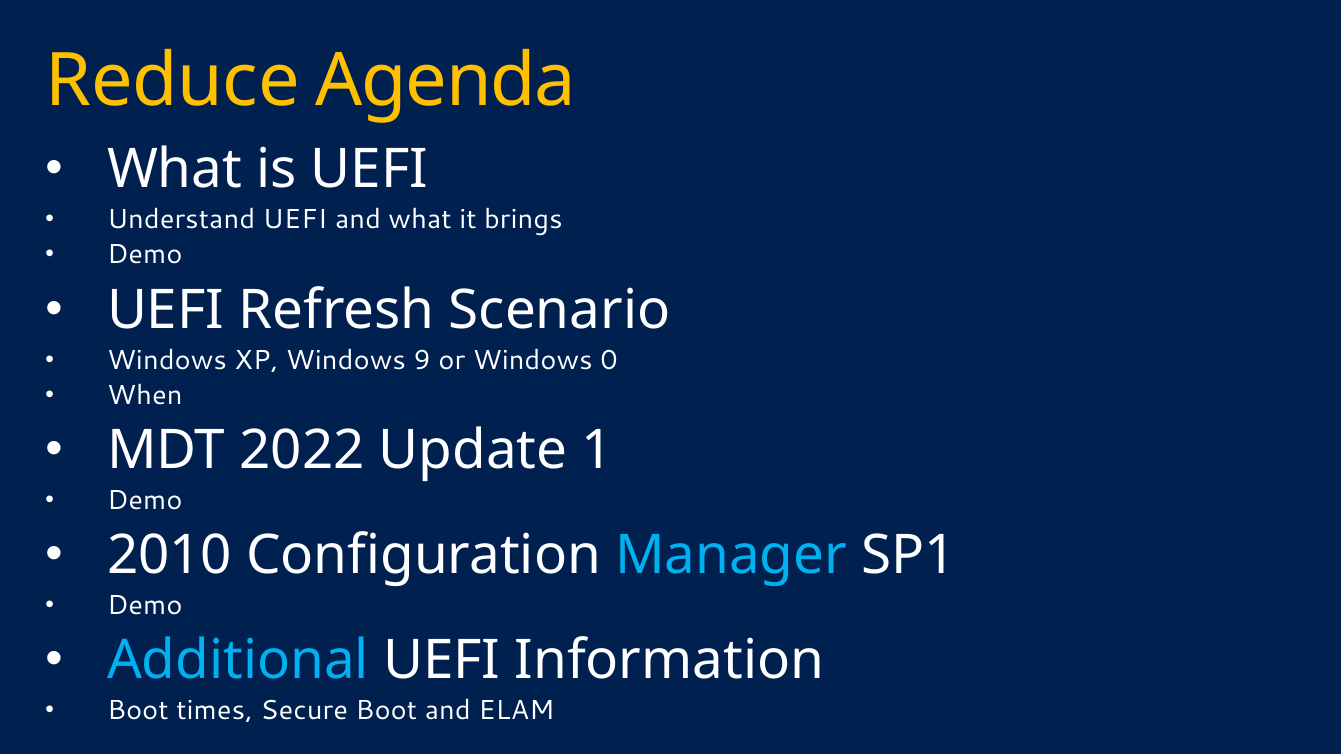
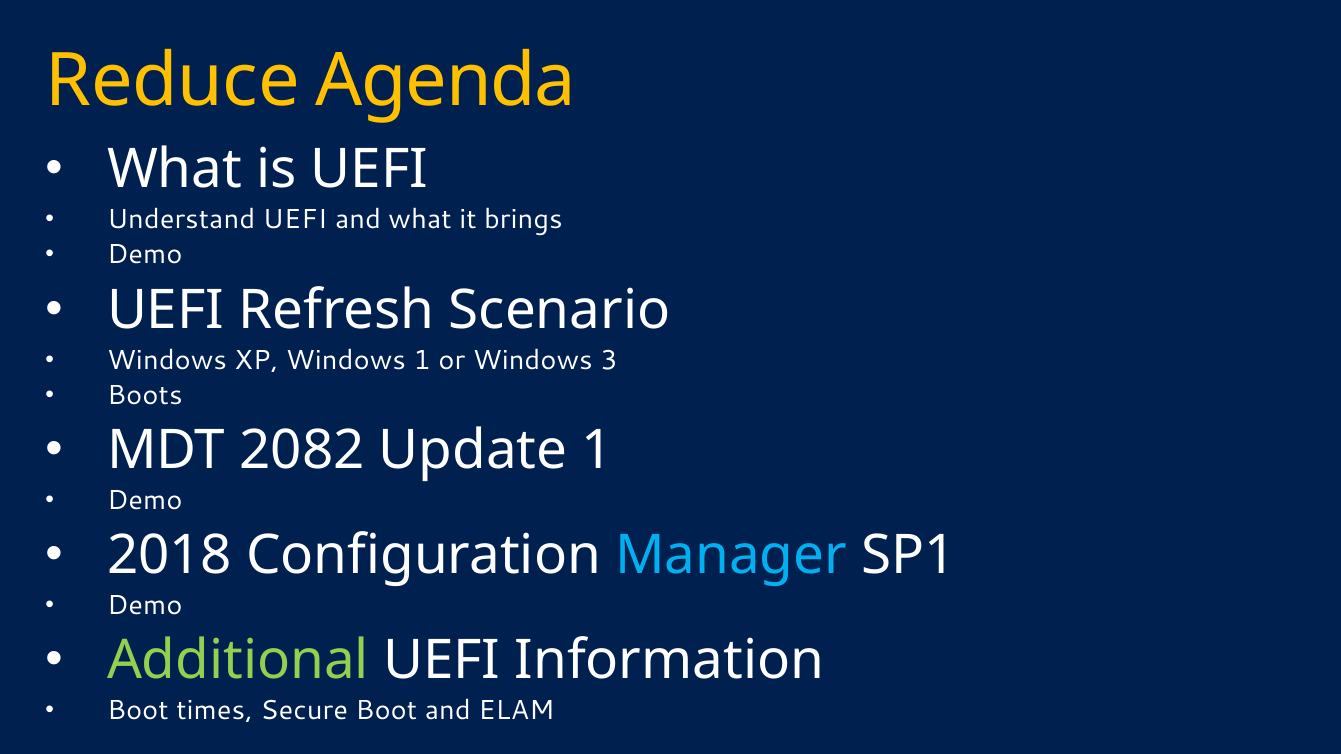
Windows 9: 9 -> 1
0: 0 -> 3
When: When -> Boots
2022: 2022 -> 2082
2010: 2010 -> 2018
Additional colour: light blue -> light green
